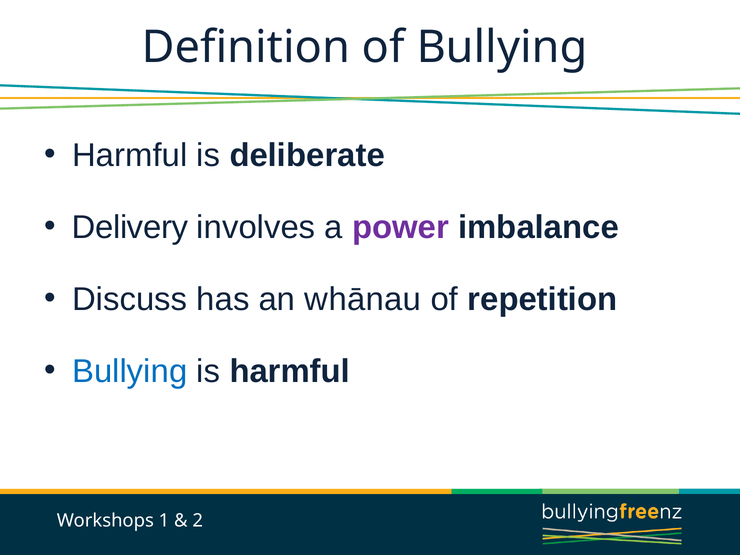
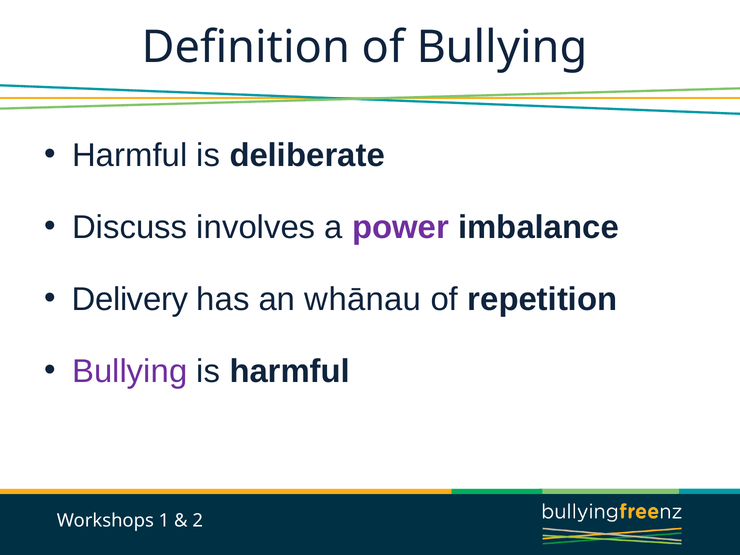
Delivery: Delivery -> Discuss
Discuss: Discuss -> Delivery
Bullying at (130, 371) colour: blue -> purple
